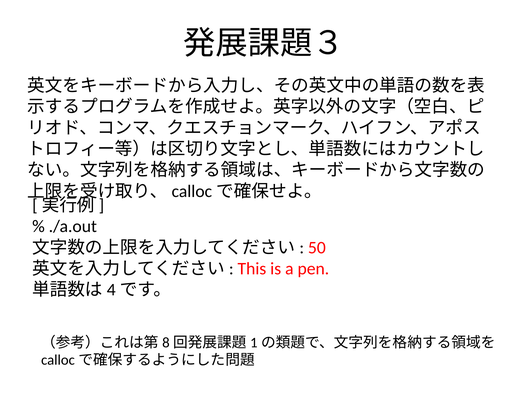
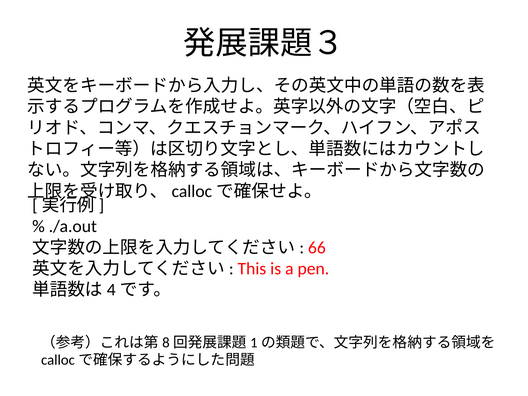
50: 50 -> 66
